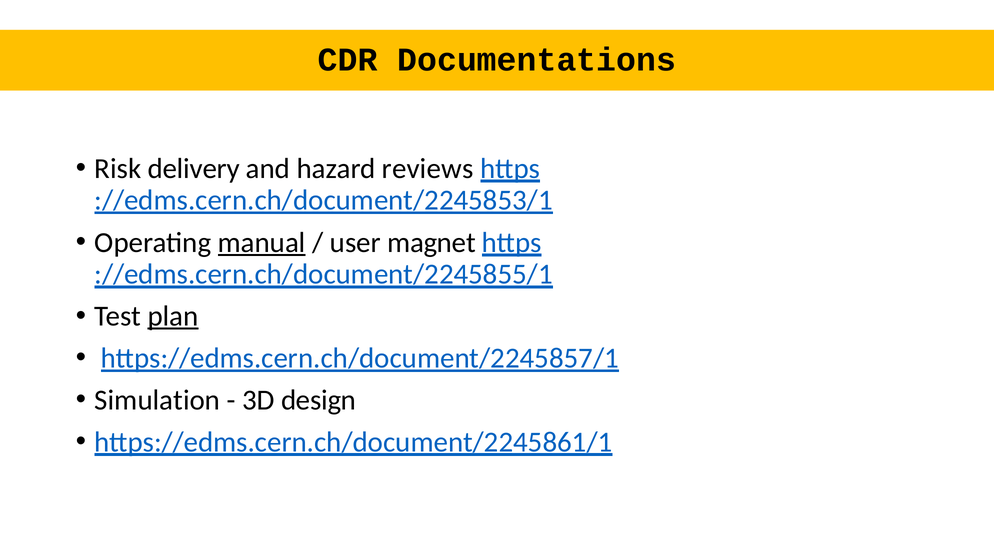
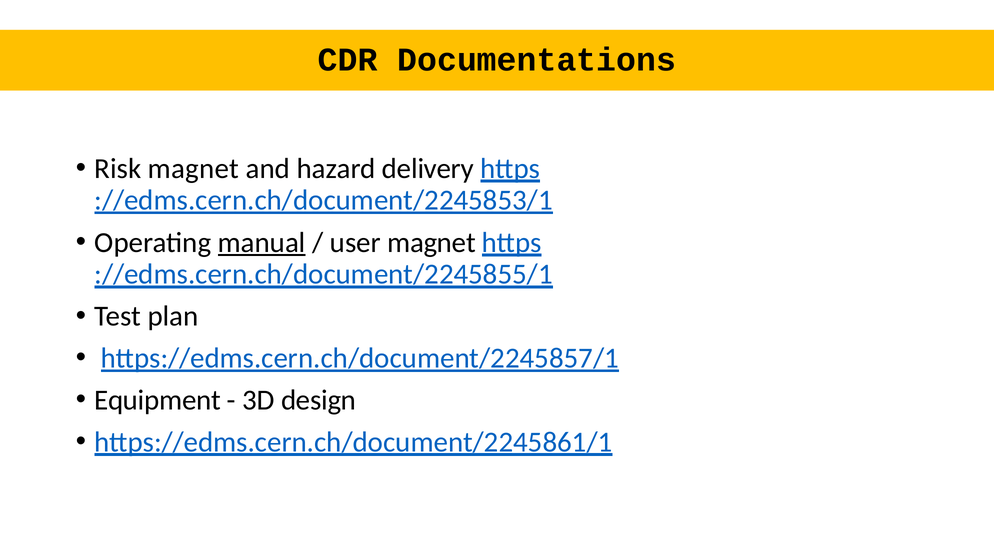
Risk delivery: delivery -> magnet
reviews: reviews -> delivery
plan underline: present -> none
Simulation: Simulation -> Equipment
